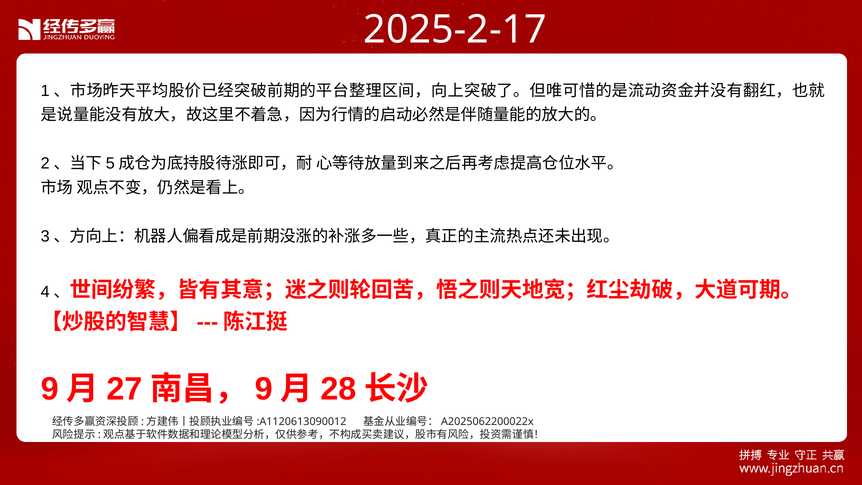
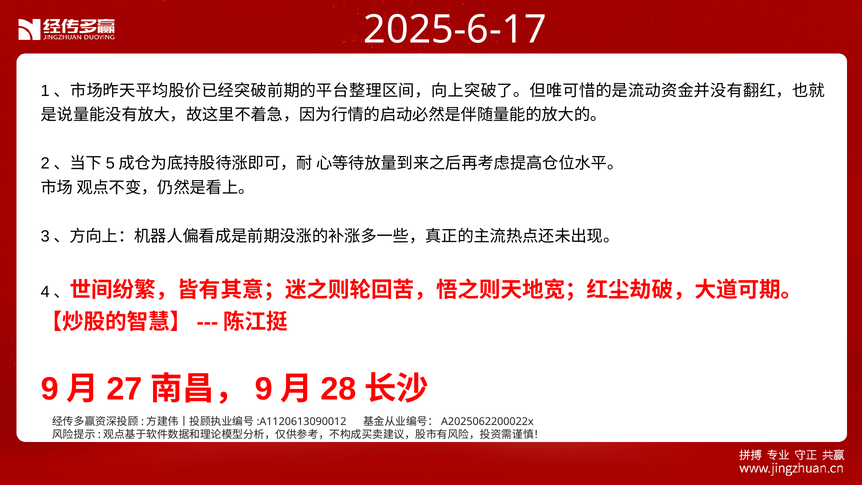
2025-2-17: 2025-2-17 -> 2025-6-17
